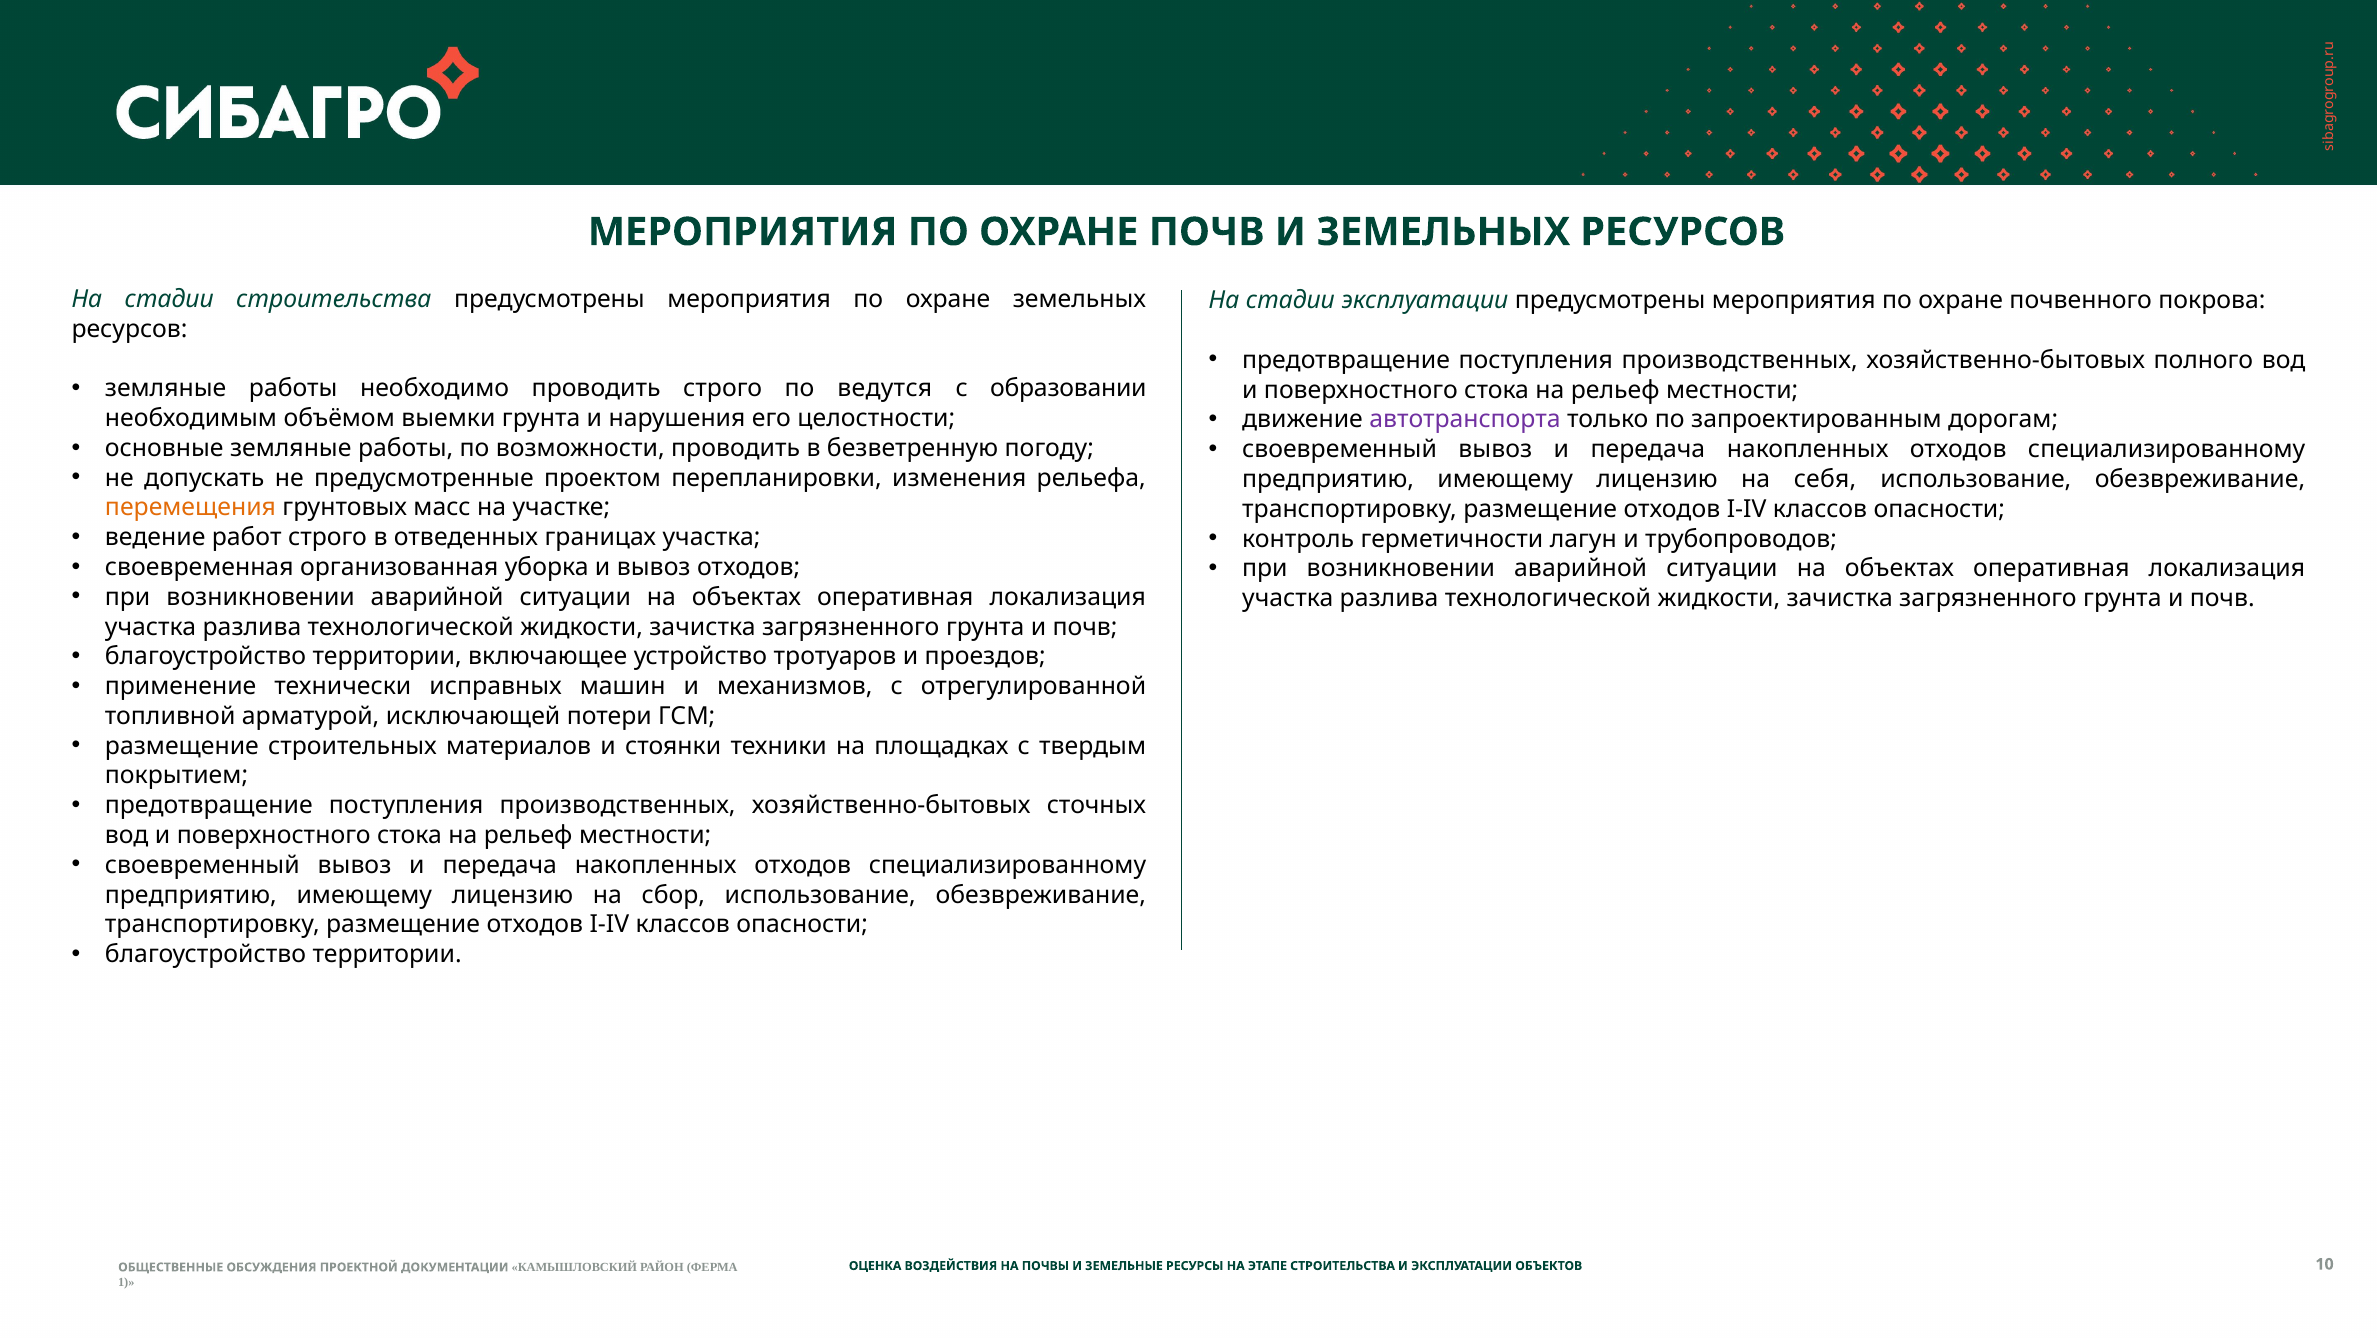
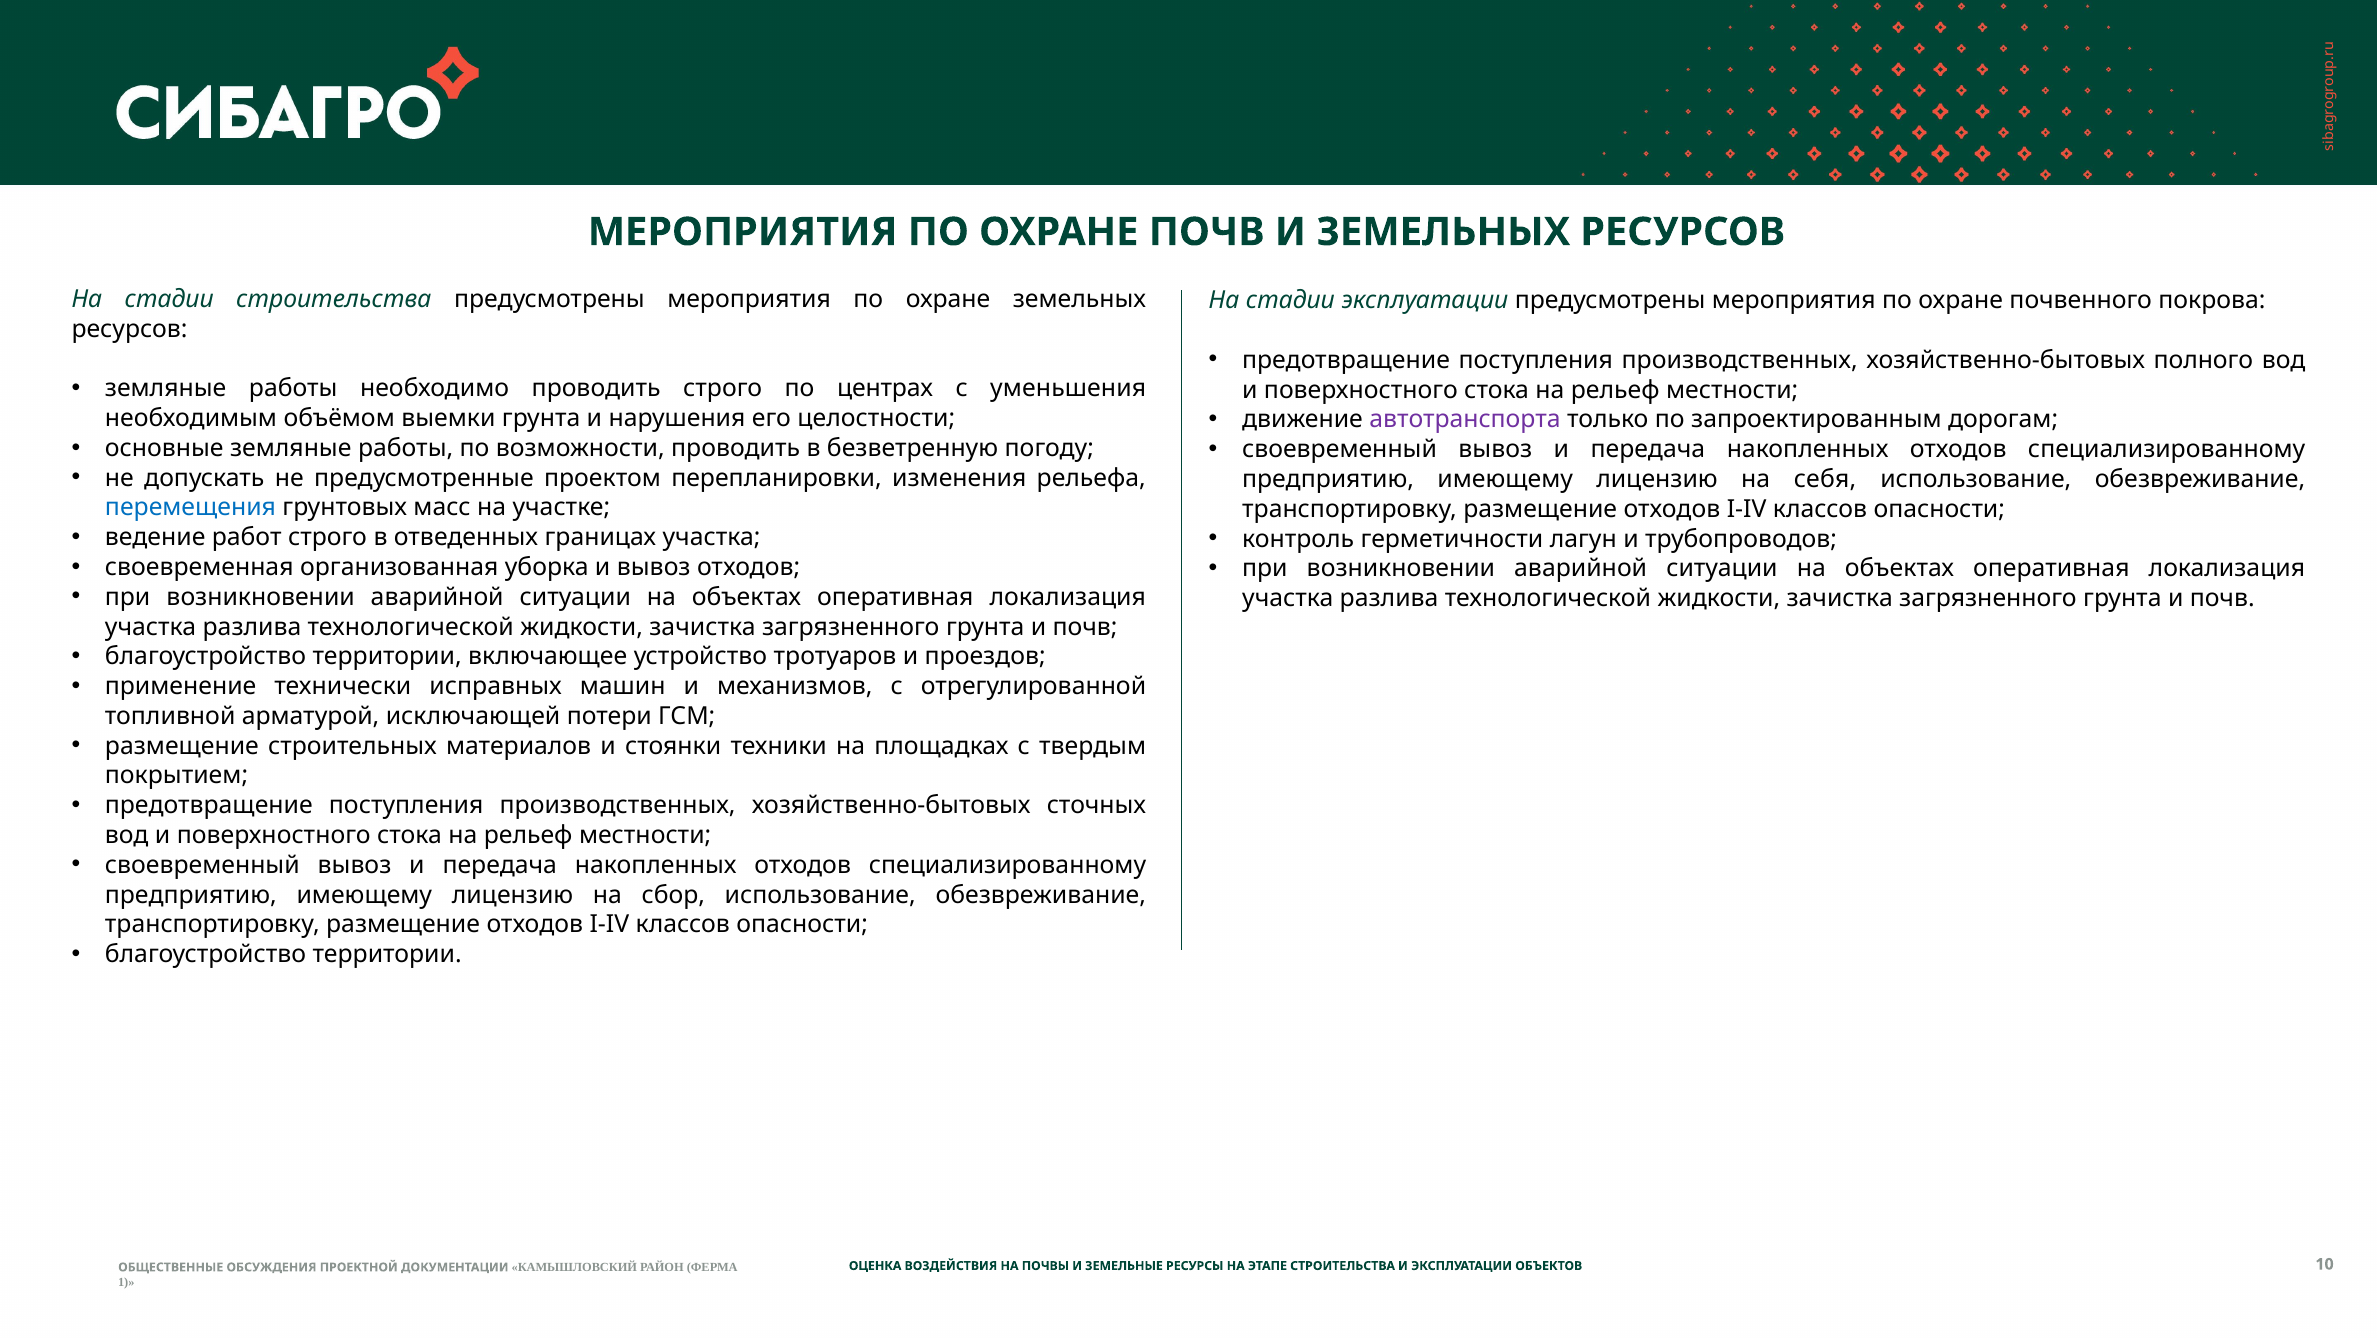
ведутся: ведутся -> центрах
образовании: образовании -> уменьшения
перемещения colour: orange -> blue
